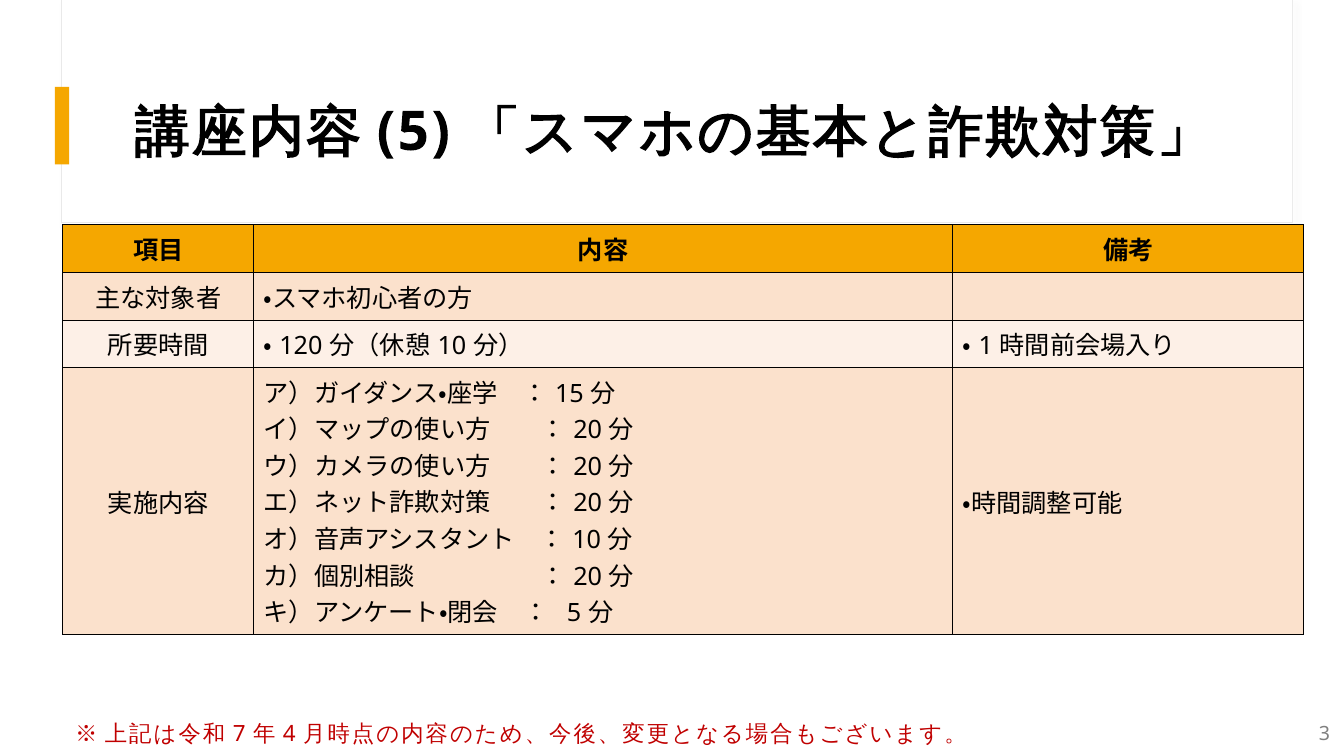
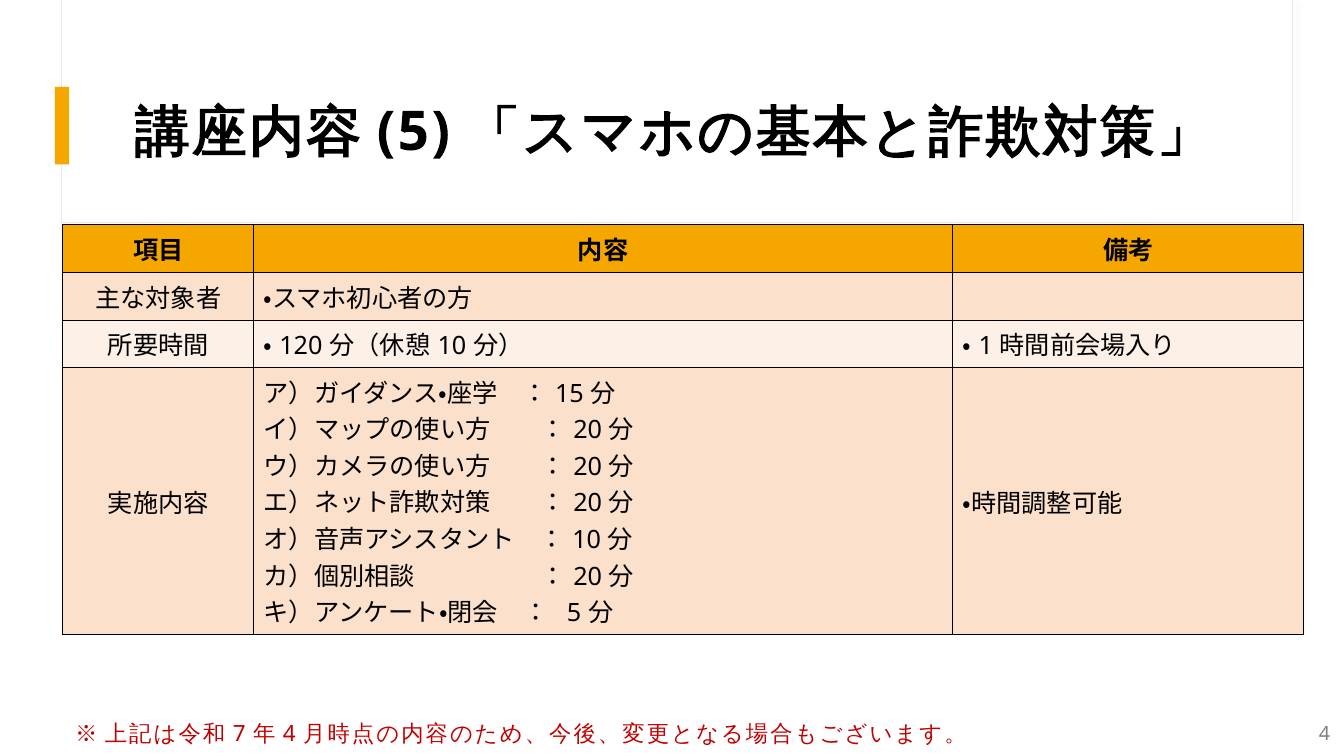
3 at (1325, 734): 3 -> 4
